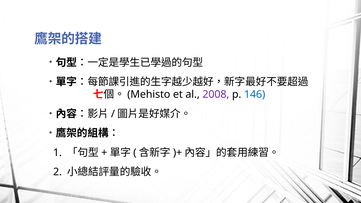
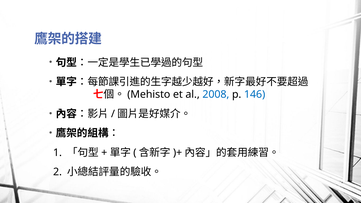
2008 colour: purple -> blue
